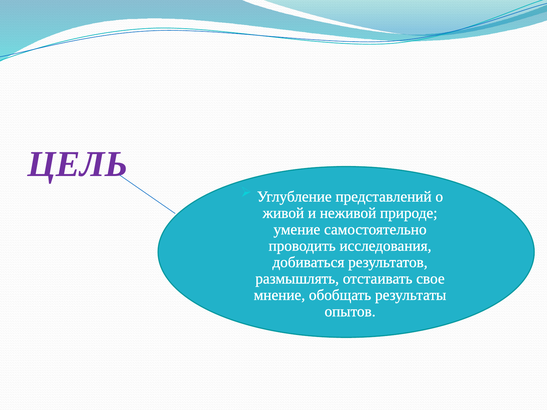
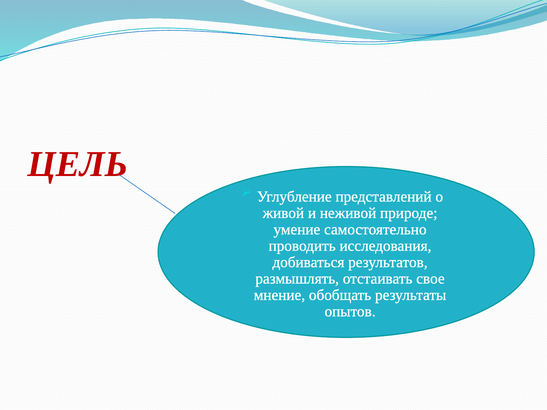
ЦЕЛЬ colour: purple -> red
